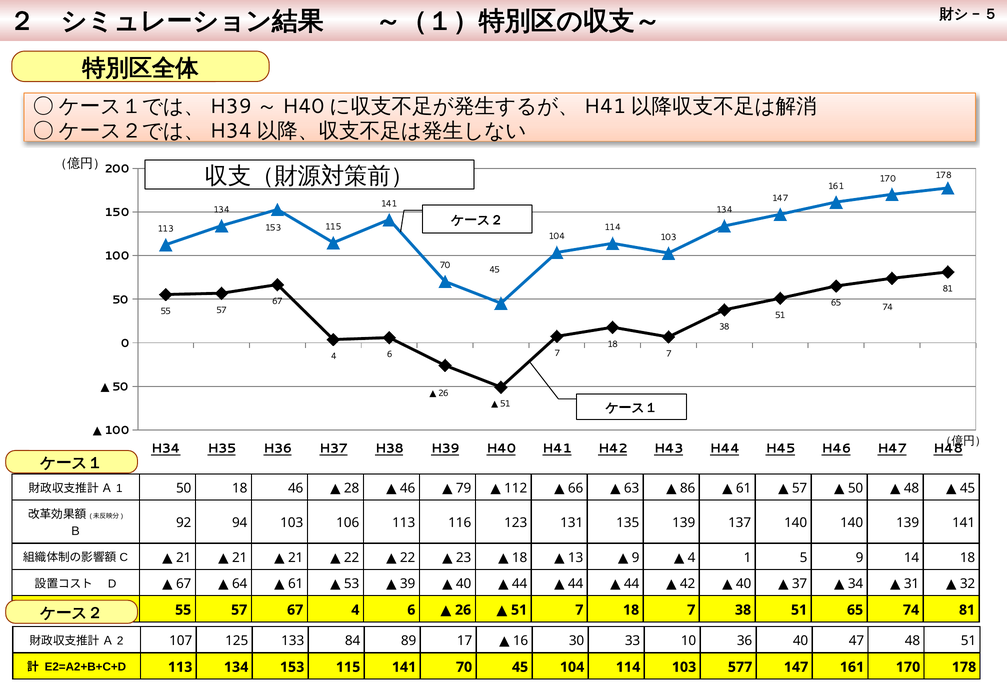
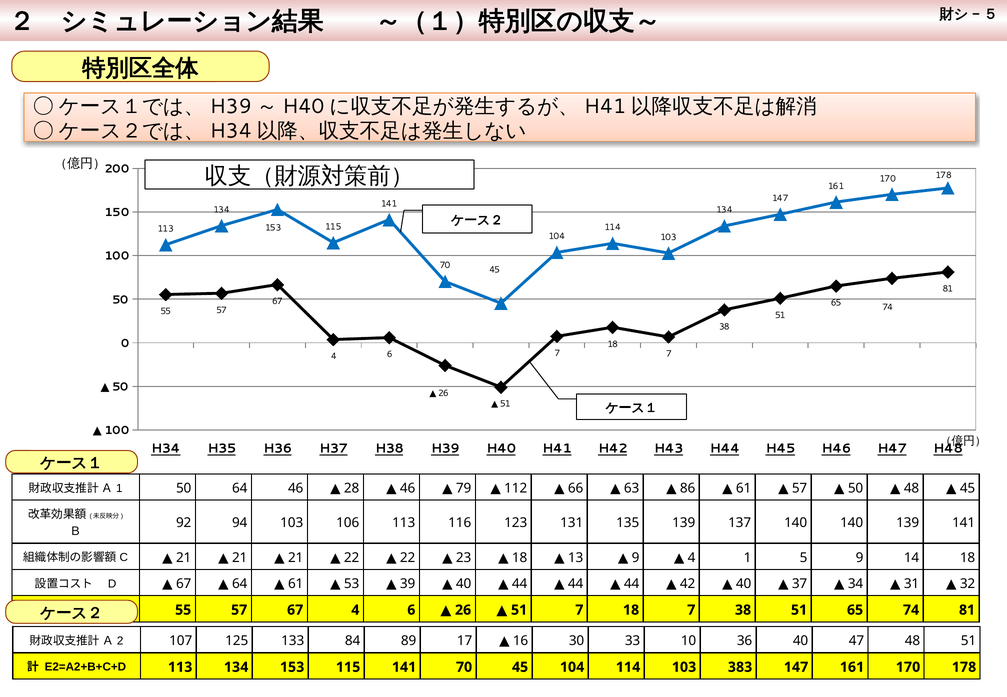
50 18: 18 -> 64
577: 577 -> 383
